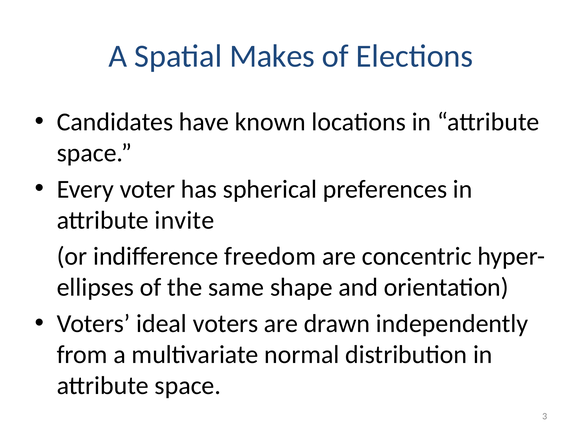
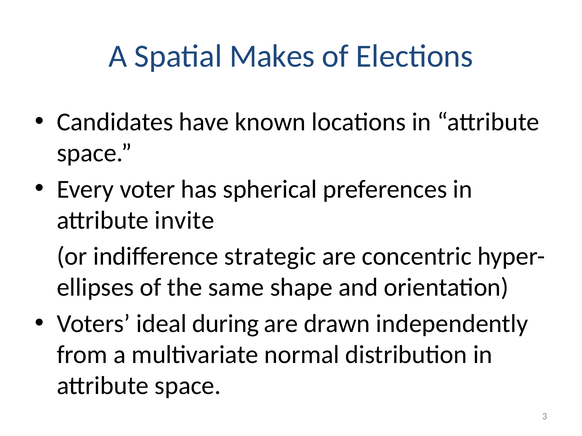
freedom: freedom -> strategic
ideal voters: voters -> during
